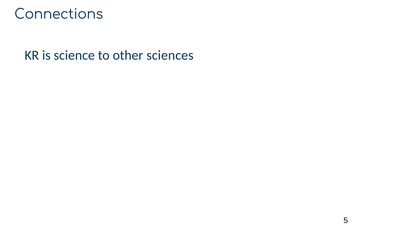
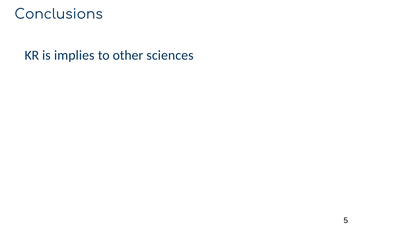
Connections: Connections -> Conclusions
science: science -> implies
